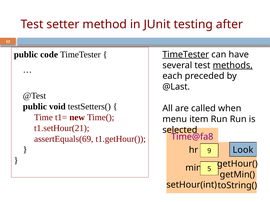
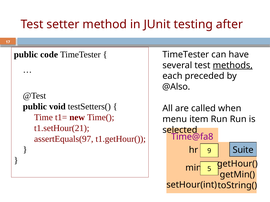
TimeTester at (186, 55) underline: present -> none
@Last: @Last -> @Also
assertEquals(69: assertEquals(69 -> assertEquals(97
Look: Look -> Suite
